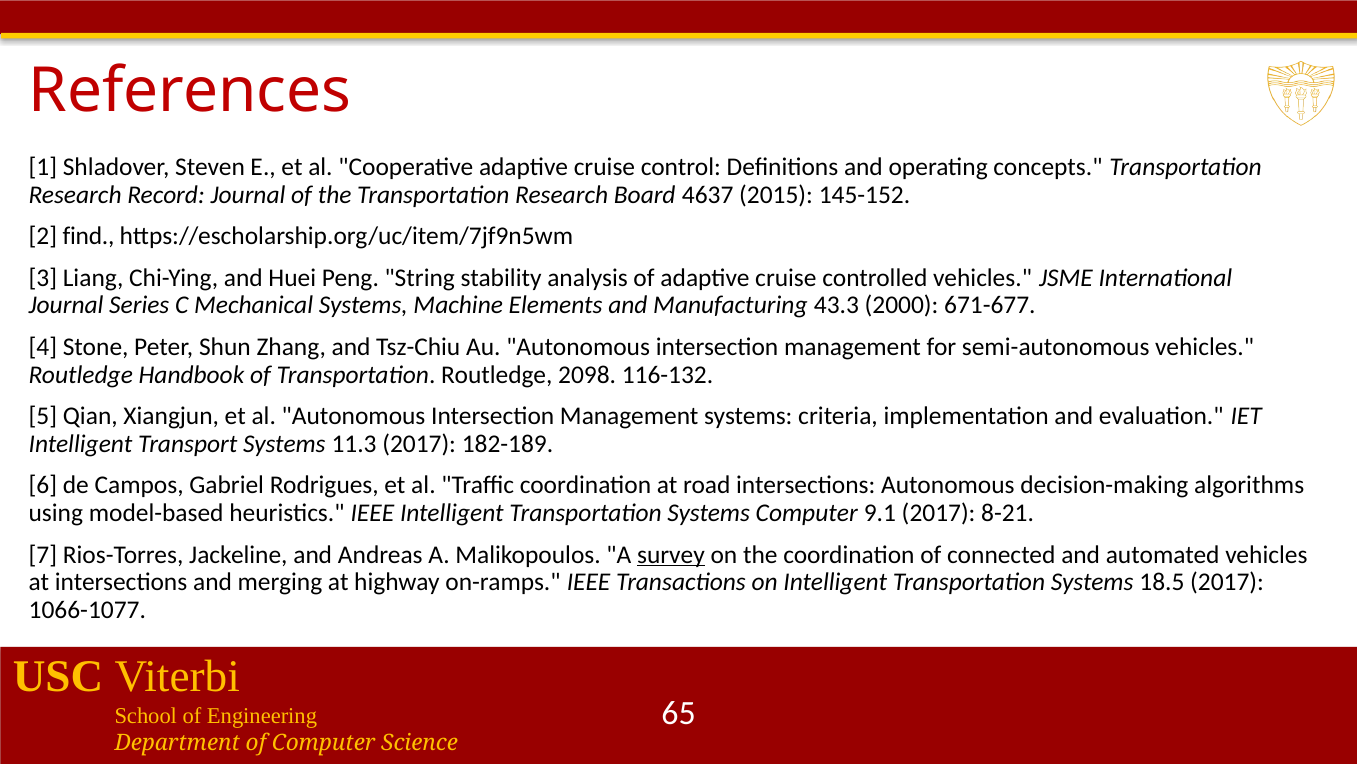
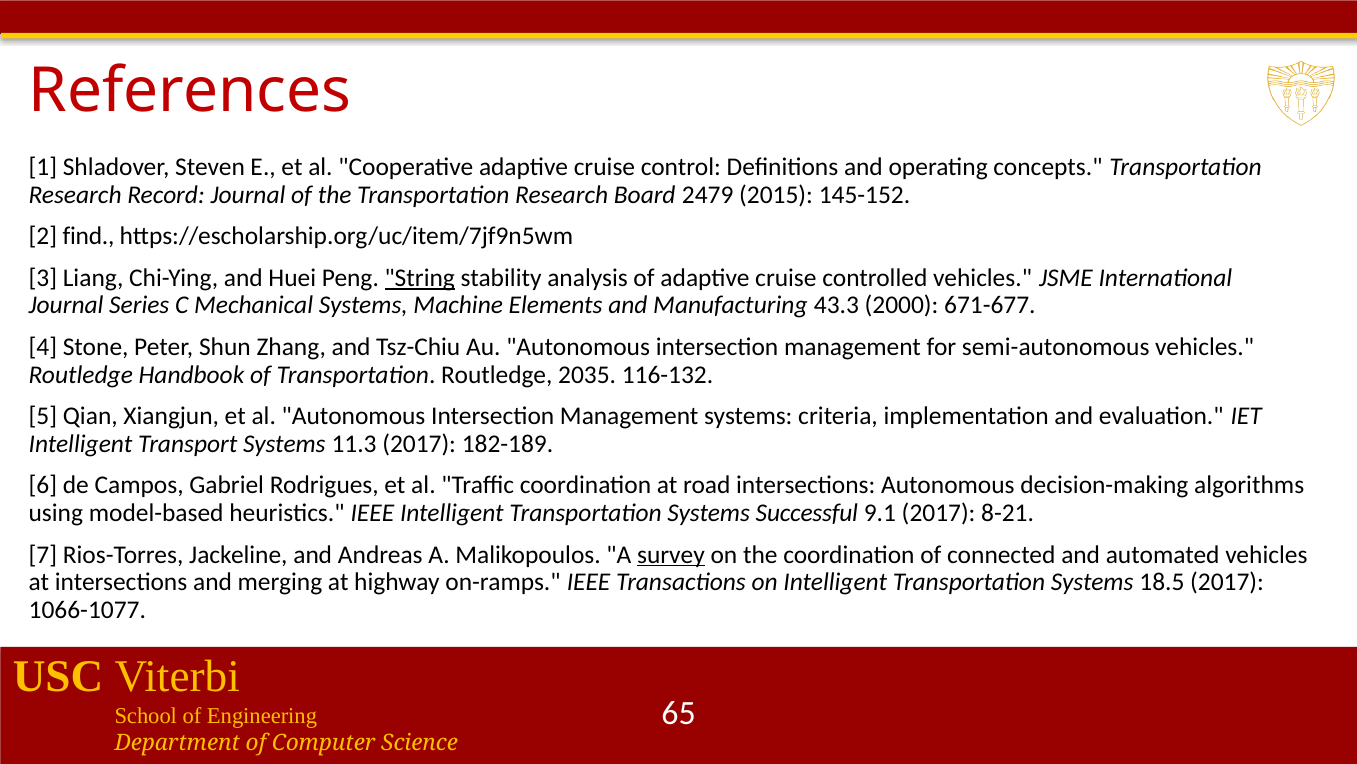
4637: 4637 -> 2479
String underline: none -> present
2098: 2098 -> 2035
Systems Computer: Computer -> Successful
